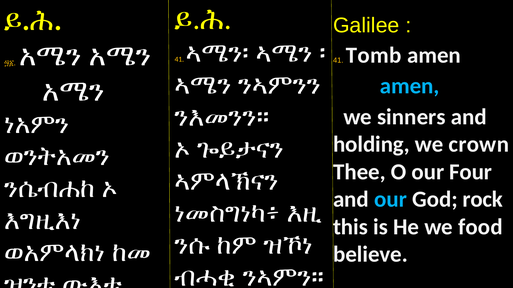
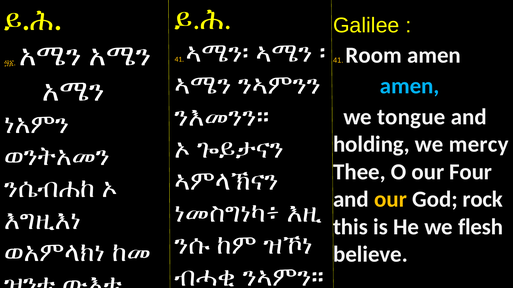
Tomb: Tomb -> Room
sinners: sinners -> tongue
crown: crown -> mercy
our at (391, 200) colour: light blue -> yellow
food: food -> flesh
